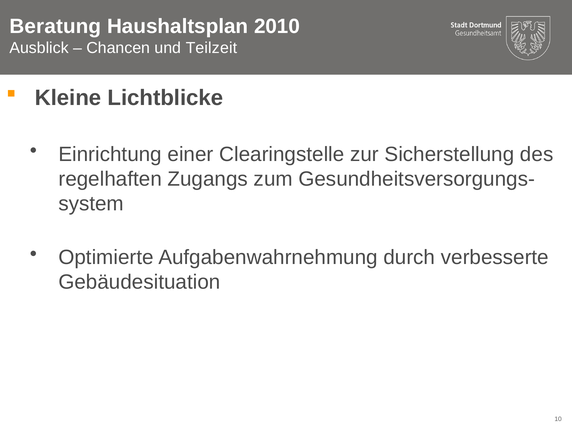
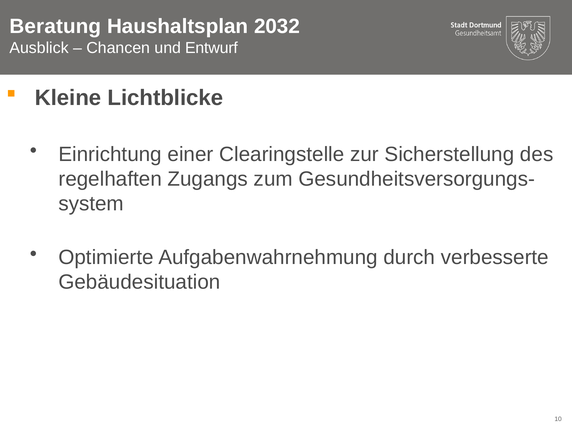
2010: 2010 -> 2032
Teilzeit: Teilzeit -> Entwurf
